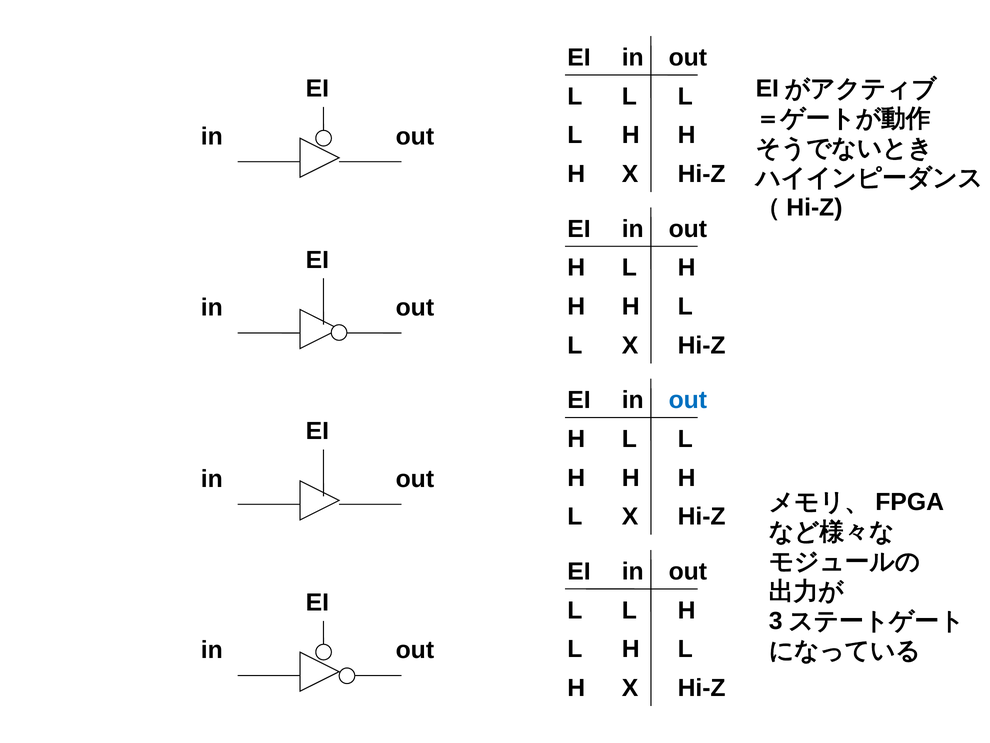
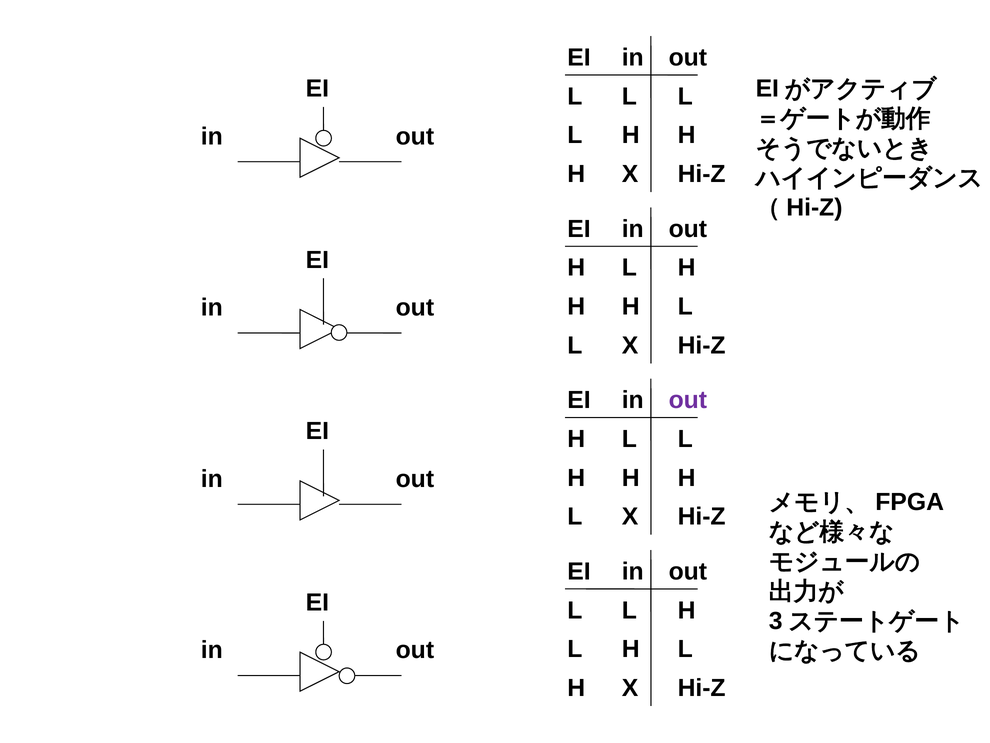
out at (688, 400) colour: blue -> purple
